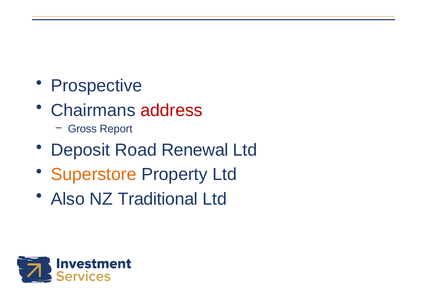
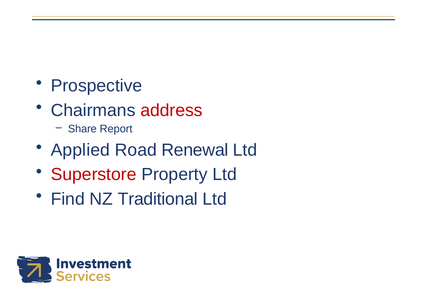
Gross: Gross -> Share
Deposit: Deposit -> Applied
Superstore colour: orange -> red
Also: Also -> Find
